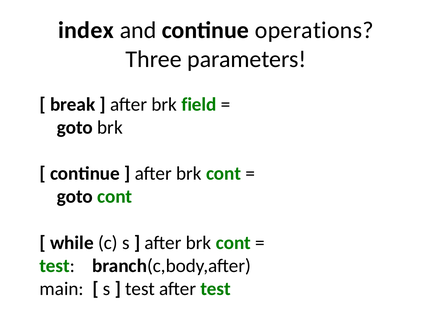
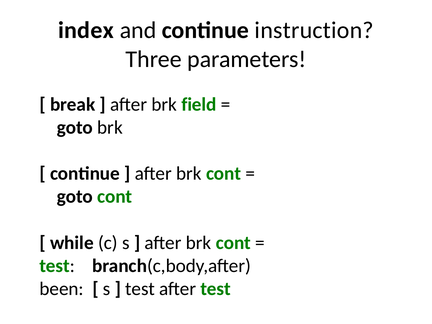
operations: operations -> instruction
main: main -> been
